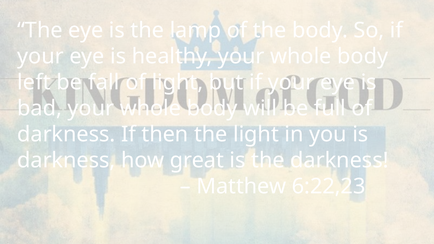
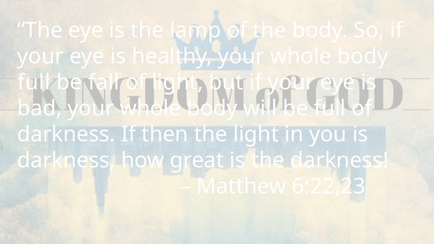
left at (34, 82): left -> full
